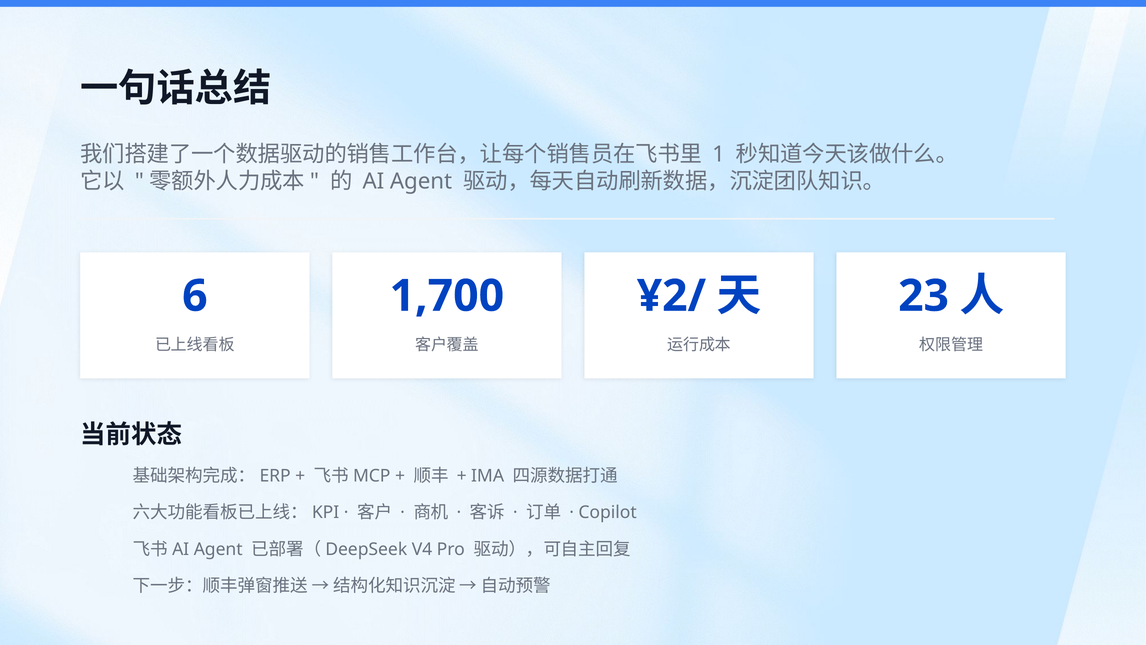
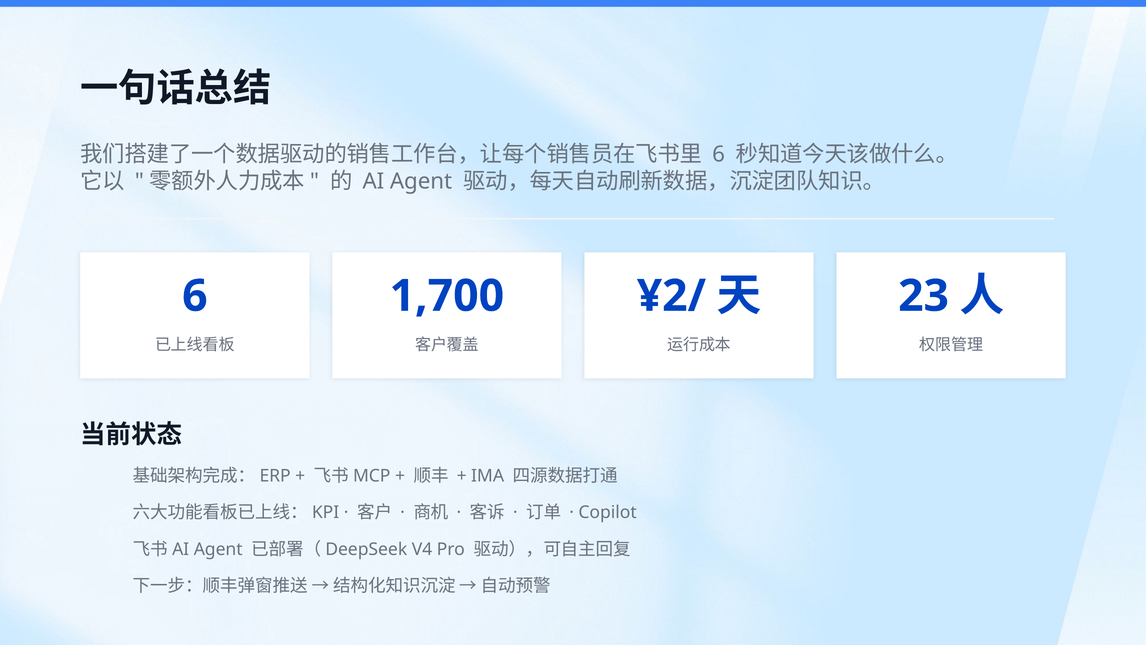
1 at (719, 154): 1 -> 6
